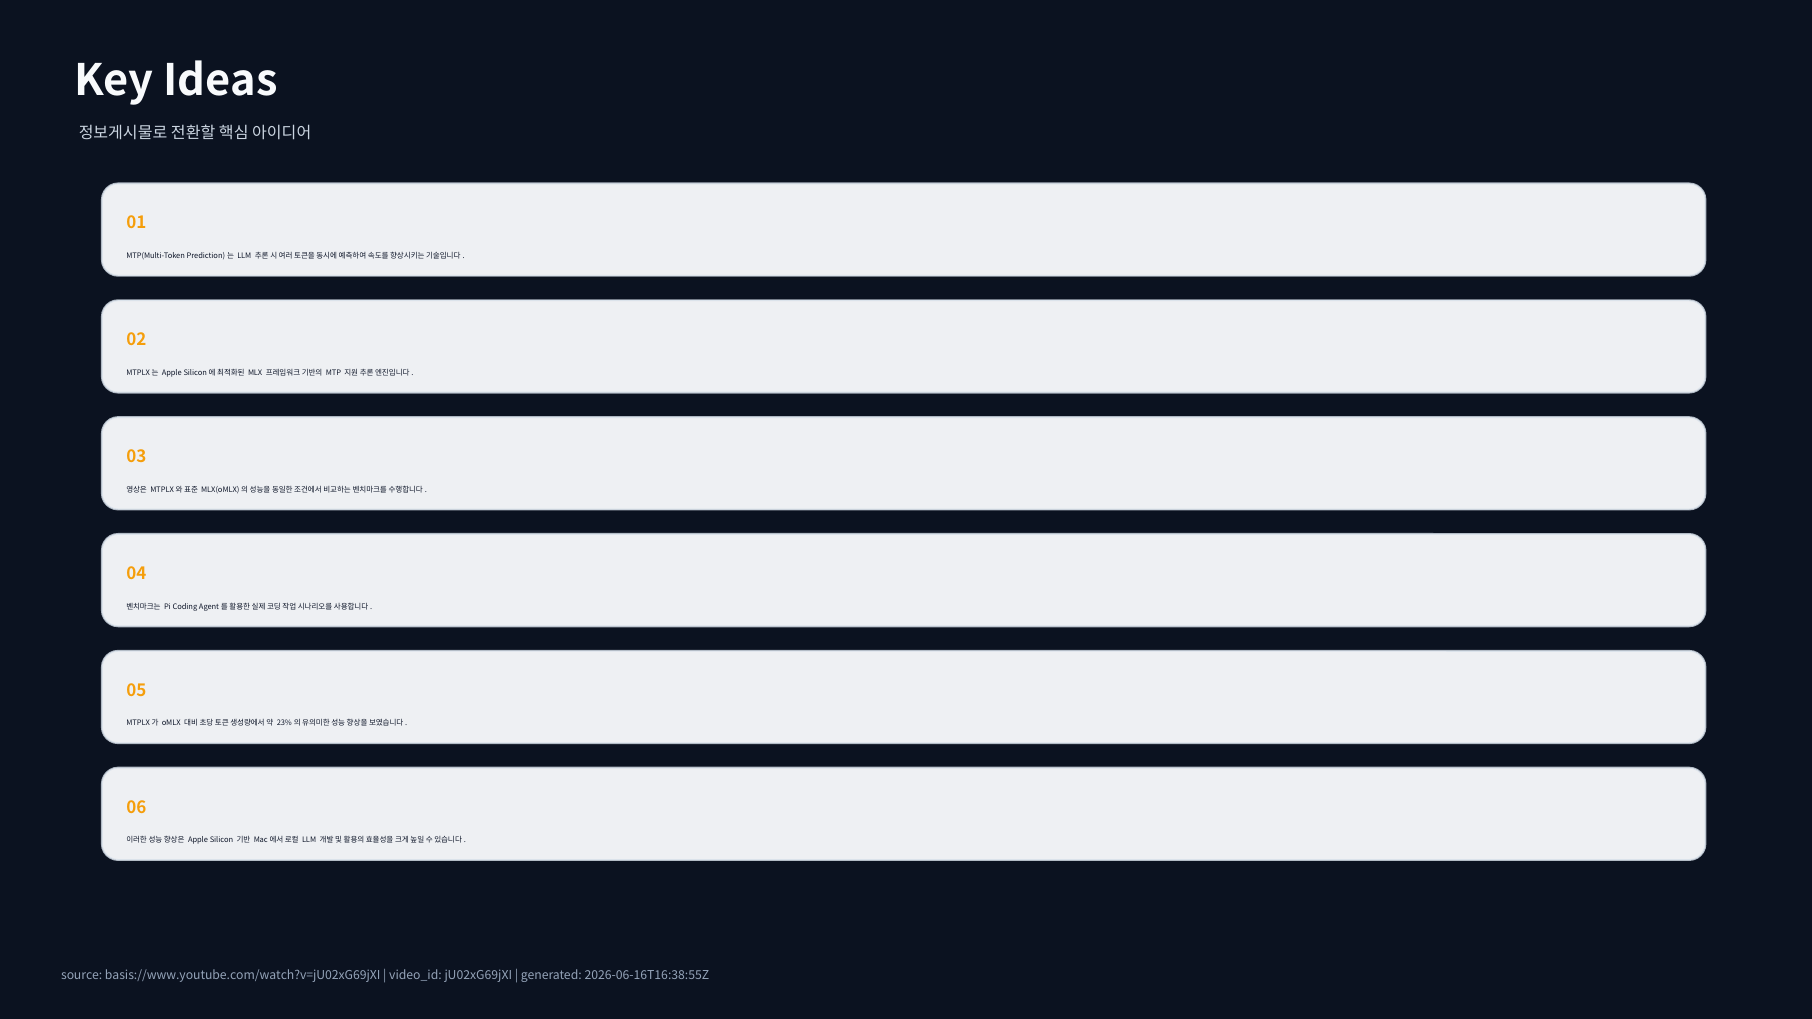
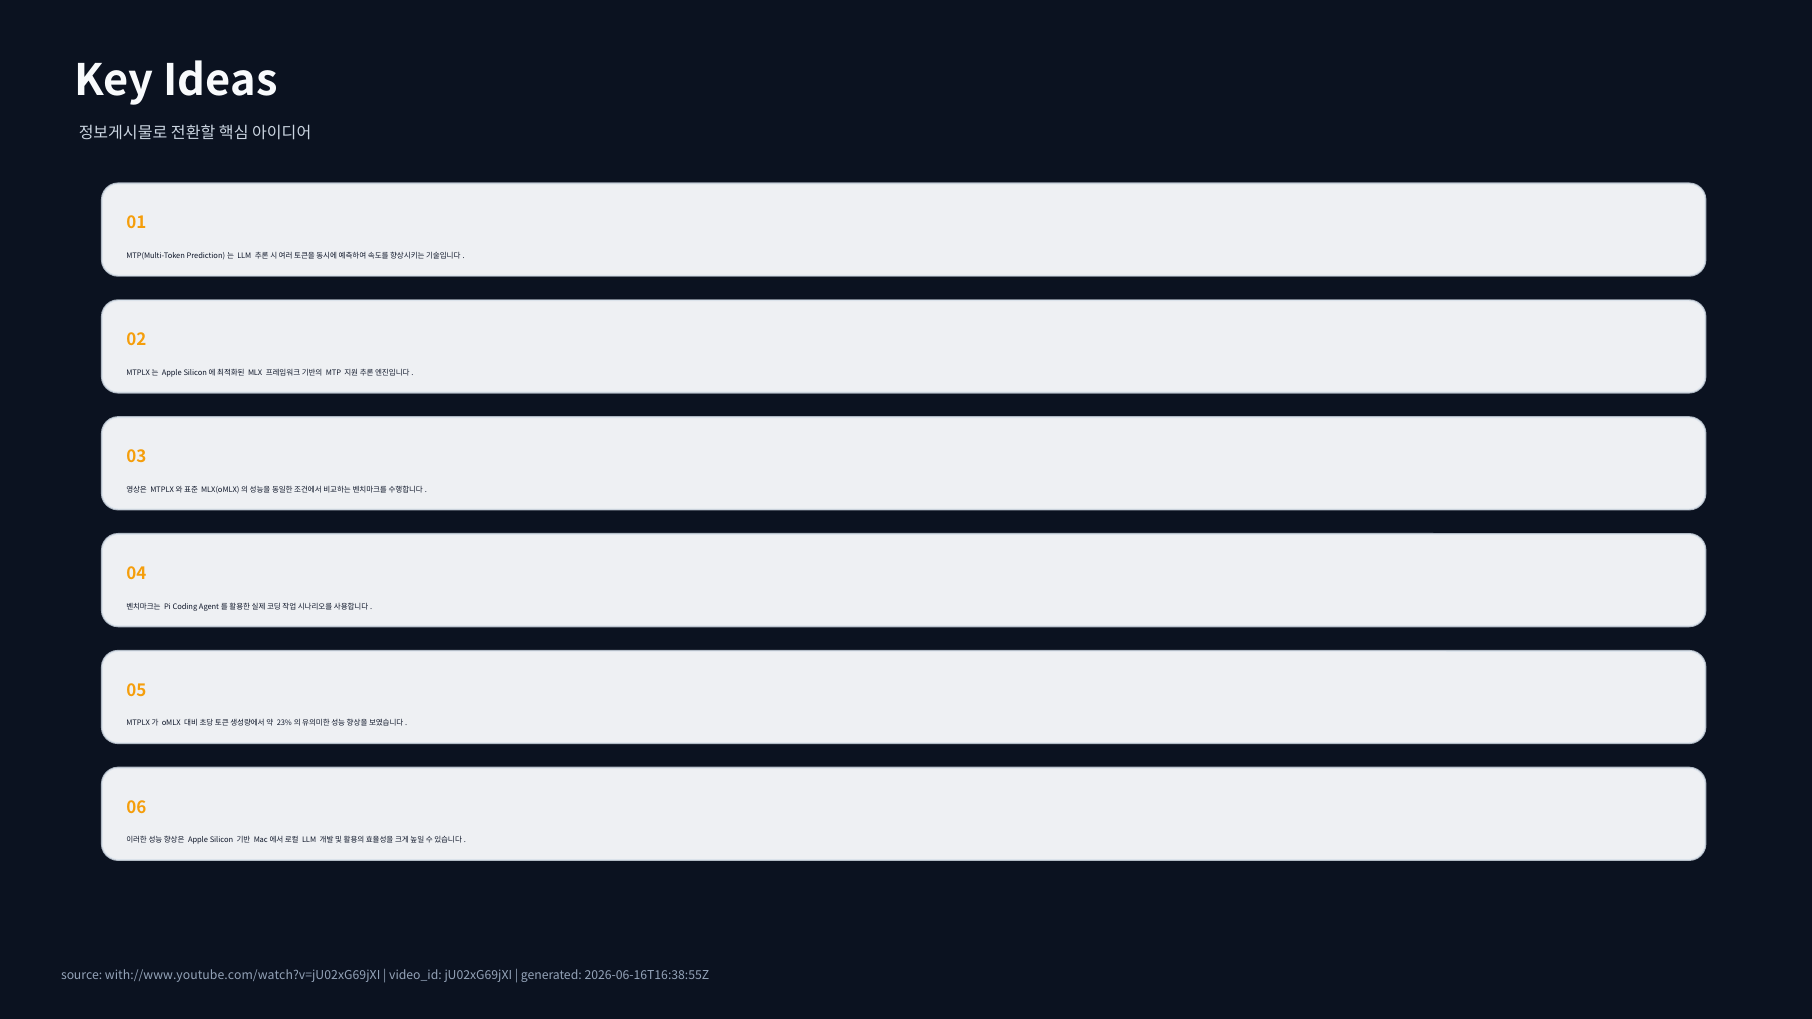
basis://www.youtube.com/watch?v=jU02xG69jXI: basis://www.youtube.com/watch?v=jU02xG69jXI -> with://www.youtube.com/watch?v=jU02xG69jXI
